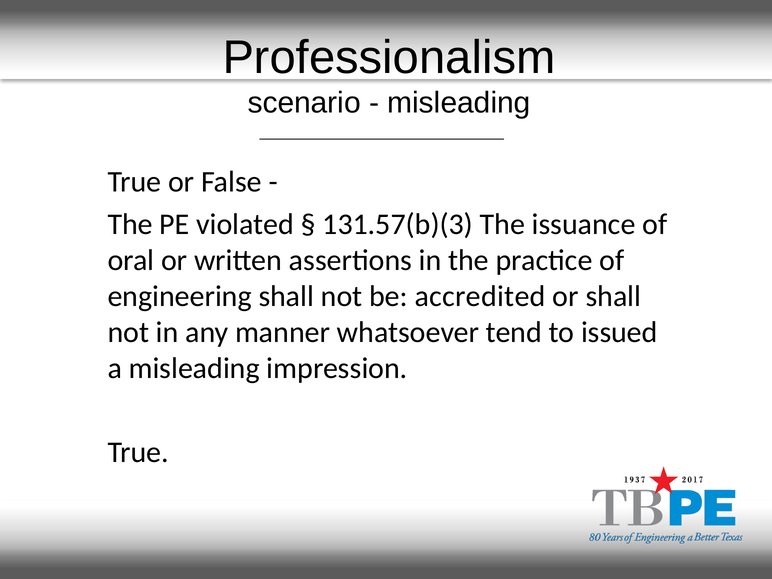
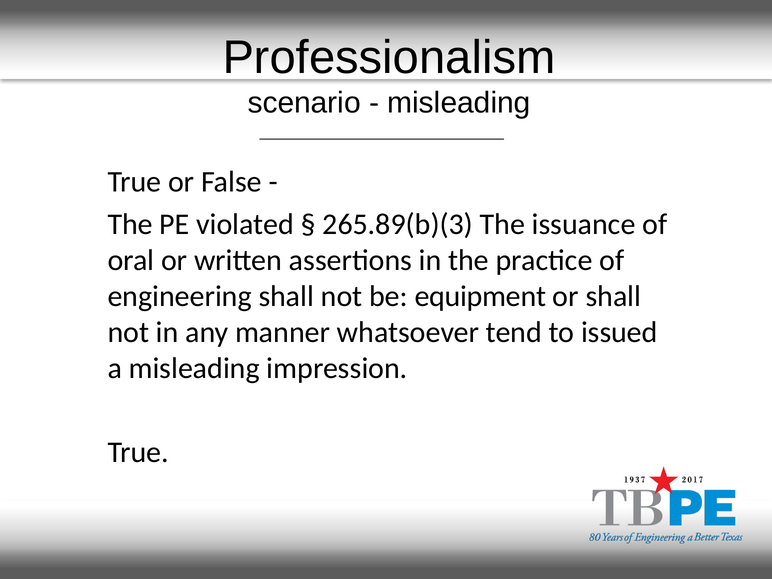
131.57(b)(3: 131.57(b)(3 -> 265.89(b)(3
accredited: accredited -> equipment
